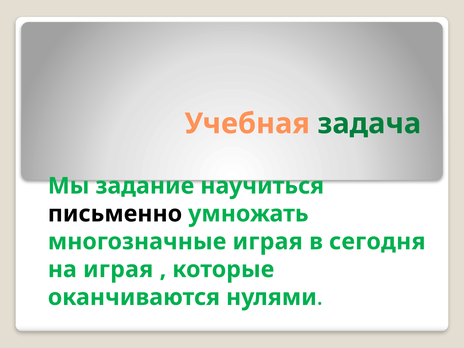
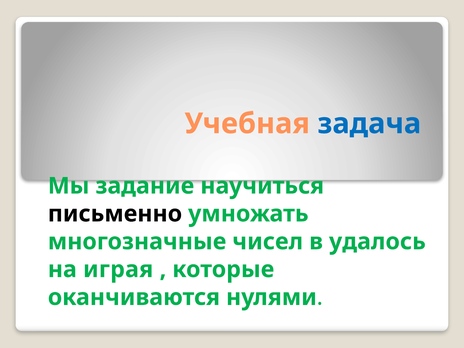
задача colour: green -> blue
многозначные играя: играя -> чисел
сегодня: сегодня -> удалось
